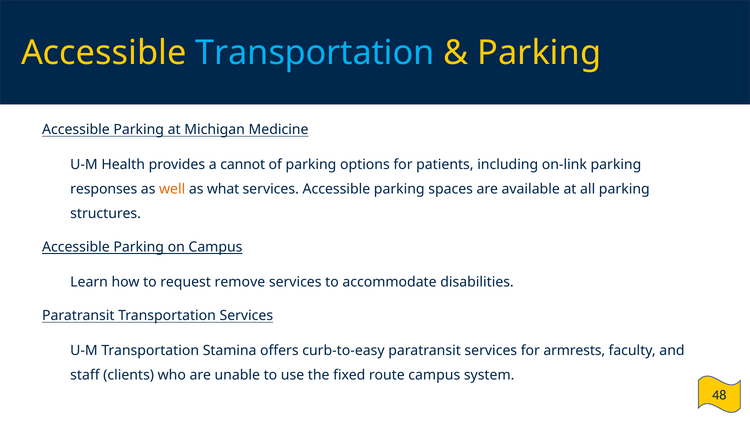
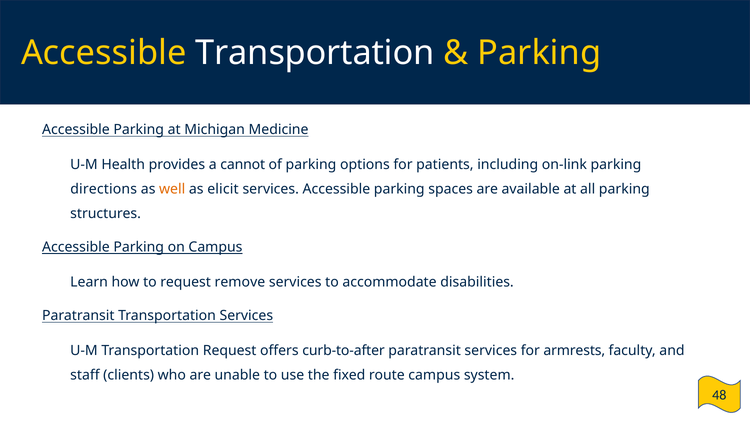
Transportation at (315, 53) colour: light blue -> white
responses: responses -> directions
what: what -> elicit
Transportation Stamina: Stamina -> Request
curb-to-easy: curb-to-easy -> curb-to-after
